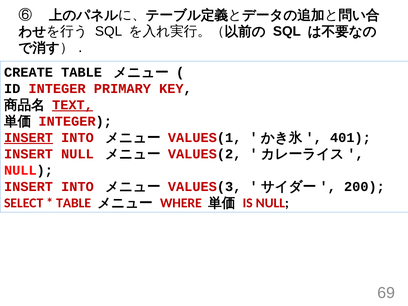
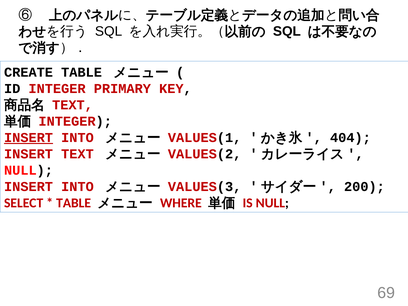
TEXT at (73, 105) underline: present -> none
401: 401 -> 404
INSERT NULL: NULL -> TEXT
